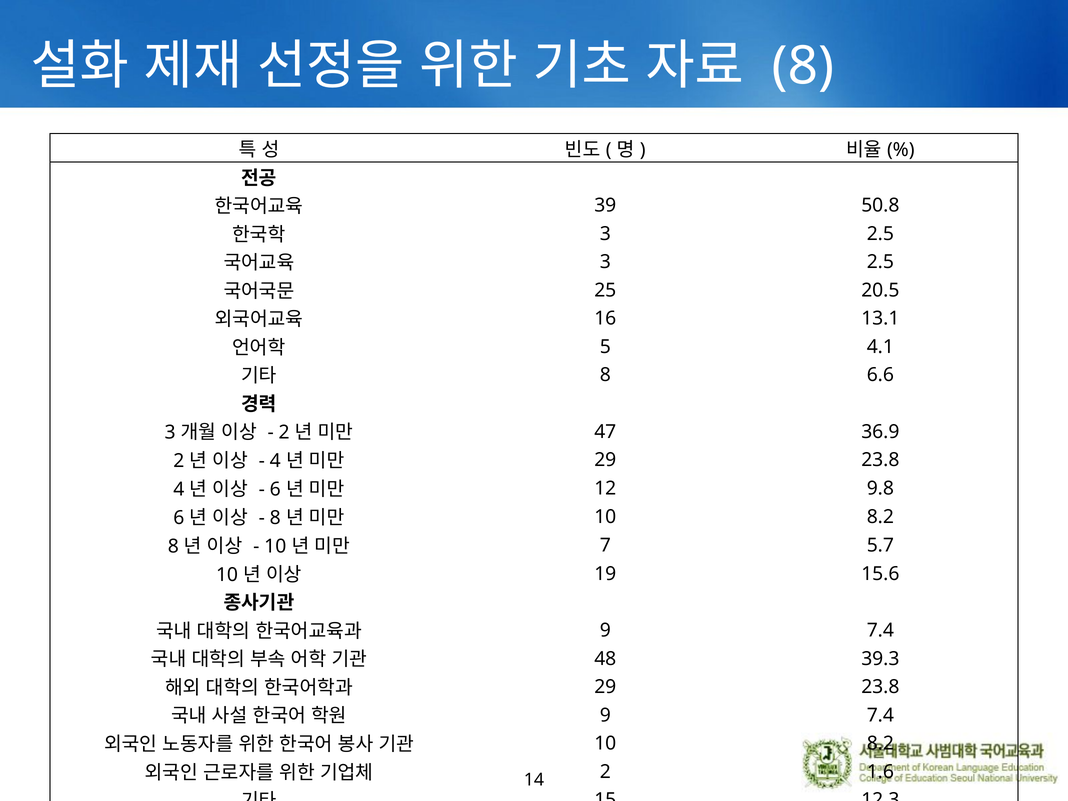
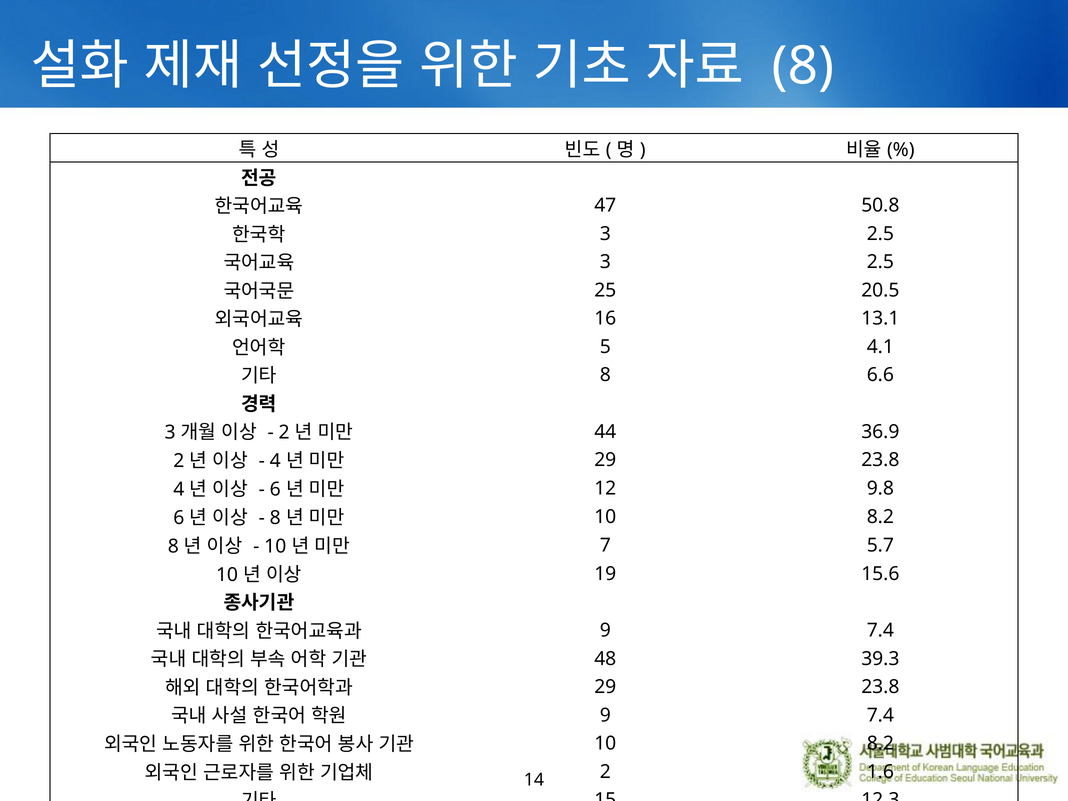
39: 39 -> 47
47: 47 -> 44
